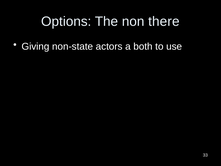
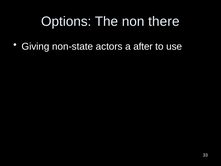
both: both -> after
